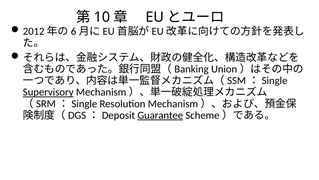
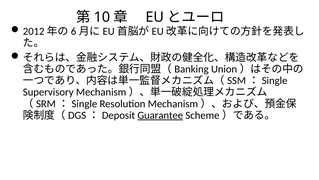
Supervisory underline: present -> none
